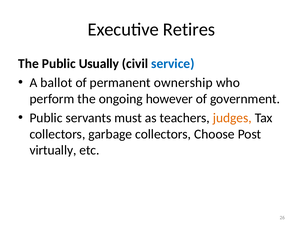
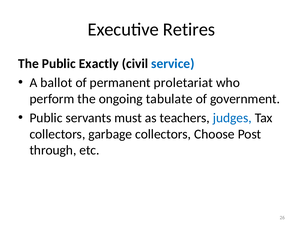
Usually: Usually -> Exactly
ownership: ownership -> proletariat
however: however -> tabulate
judges colour: orange -> blue
virtually: virtually -> through
